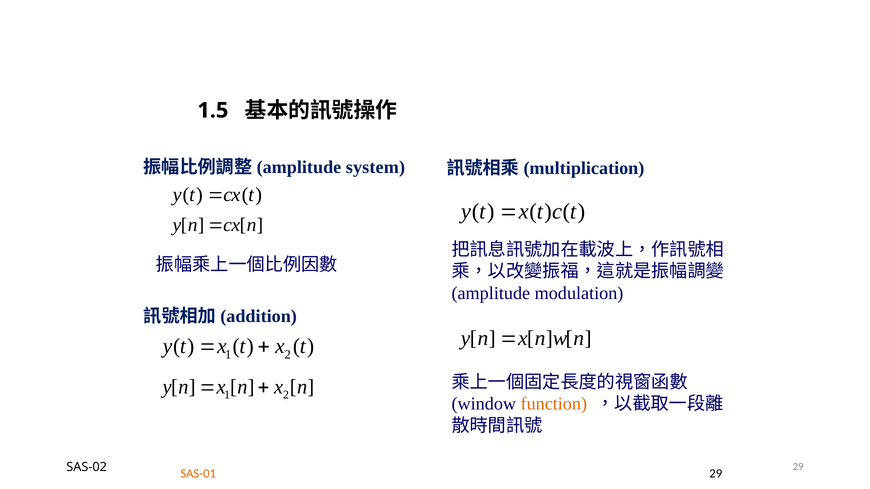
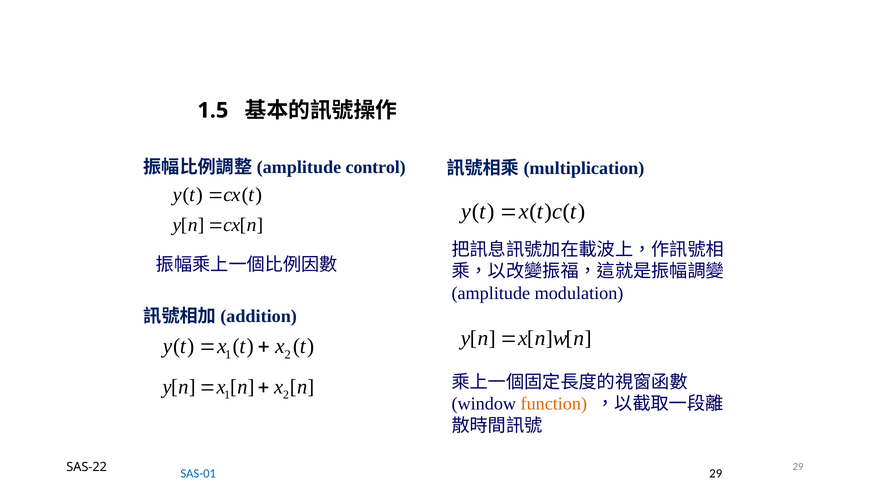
system: system -> control
SAS-02: SAS-02 -> SAS-22
SAS-01 colour: orange -> blue
